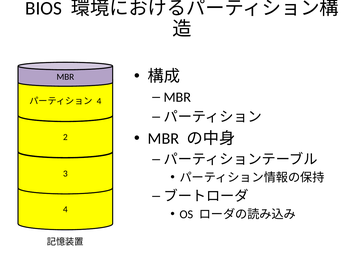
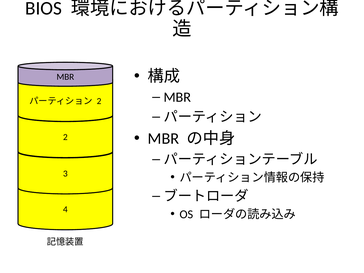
4 at (99, 101): 4 -> 2
